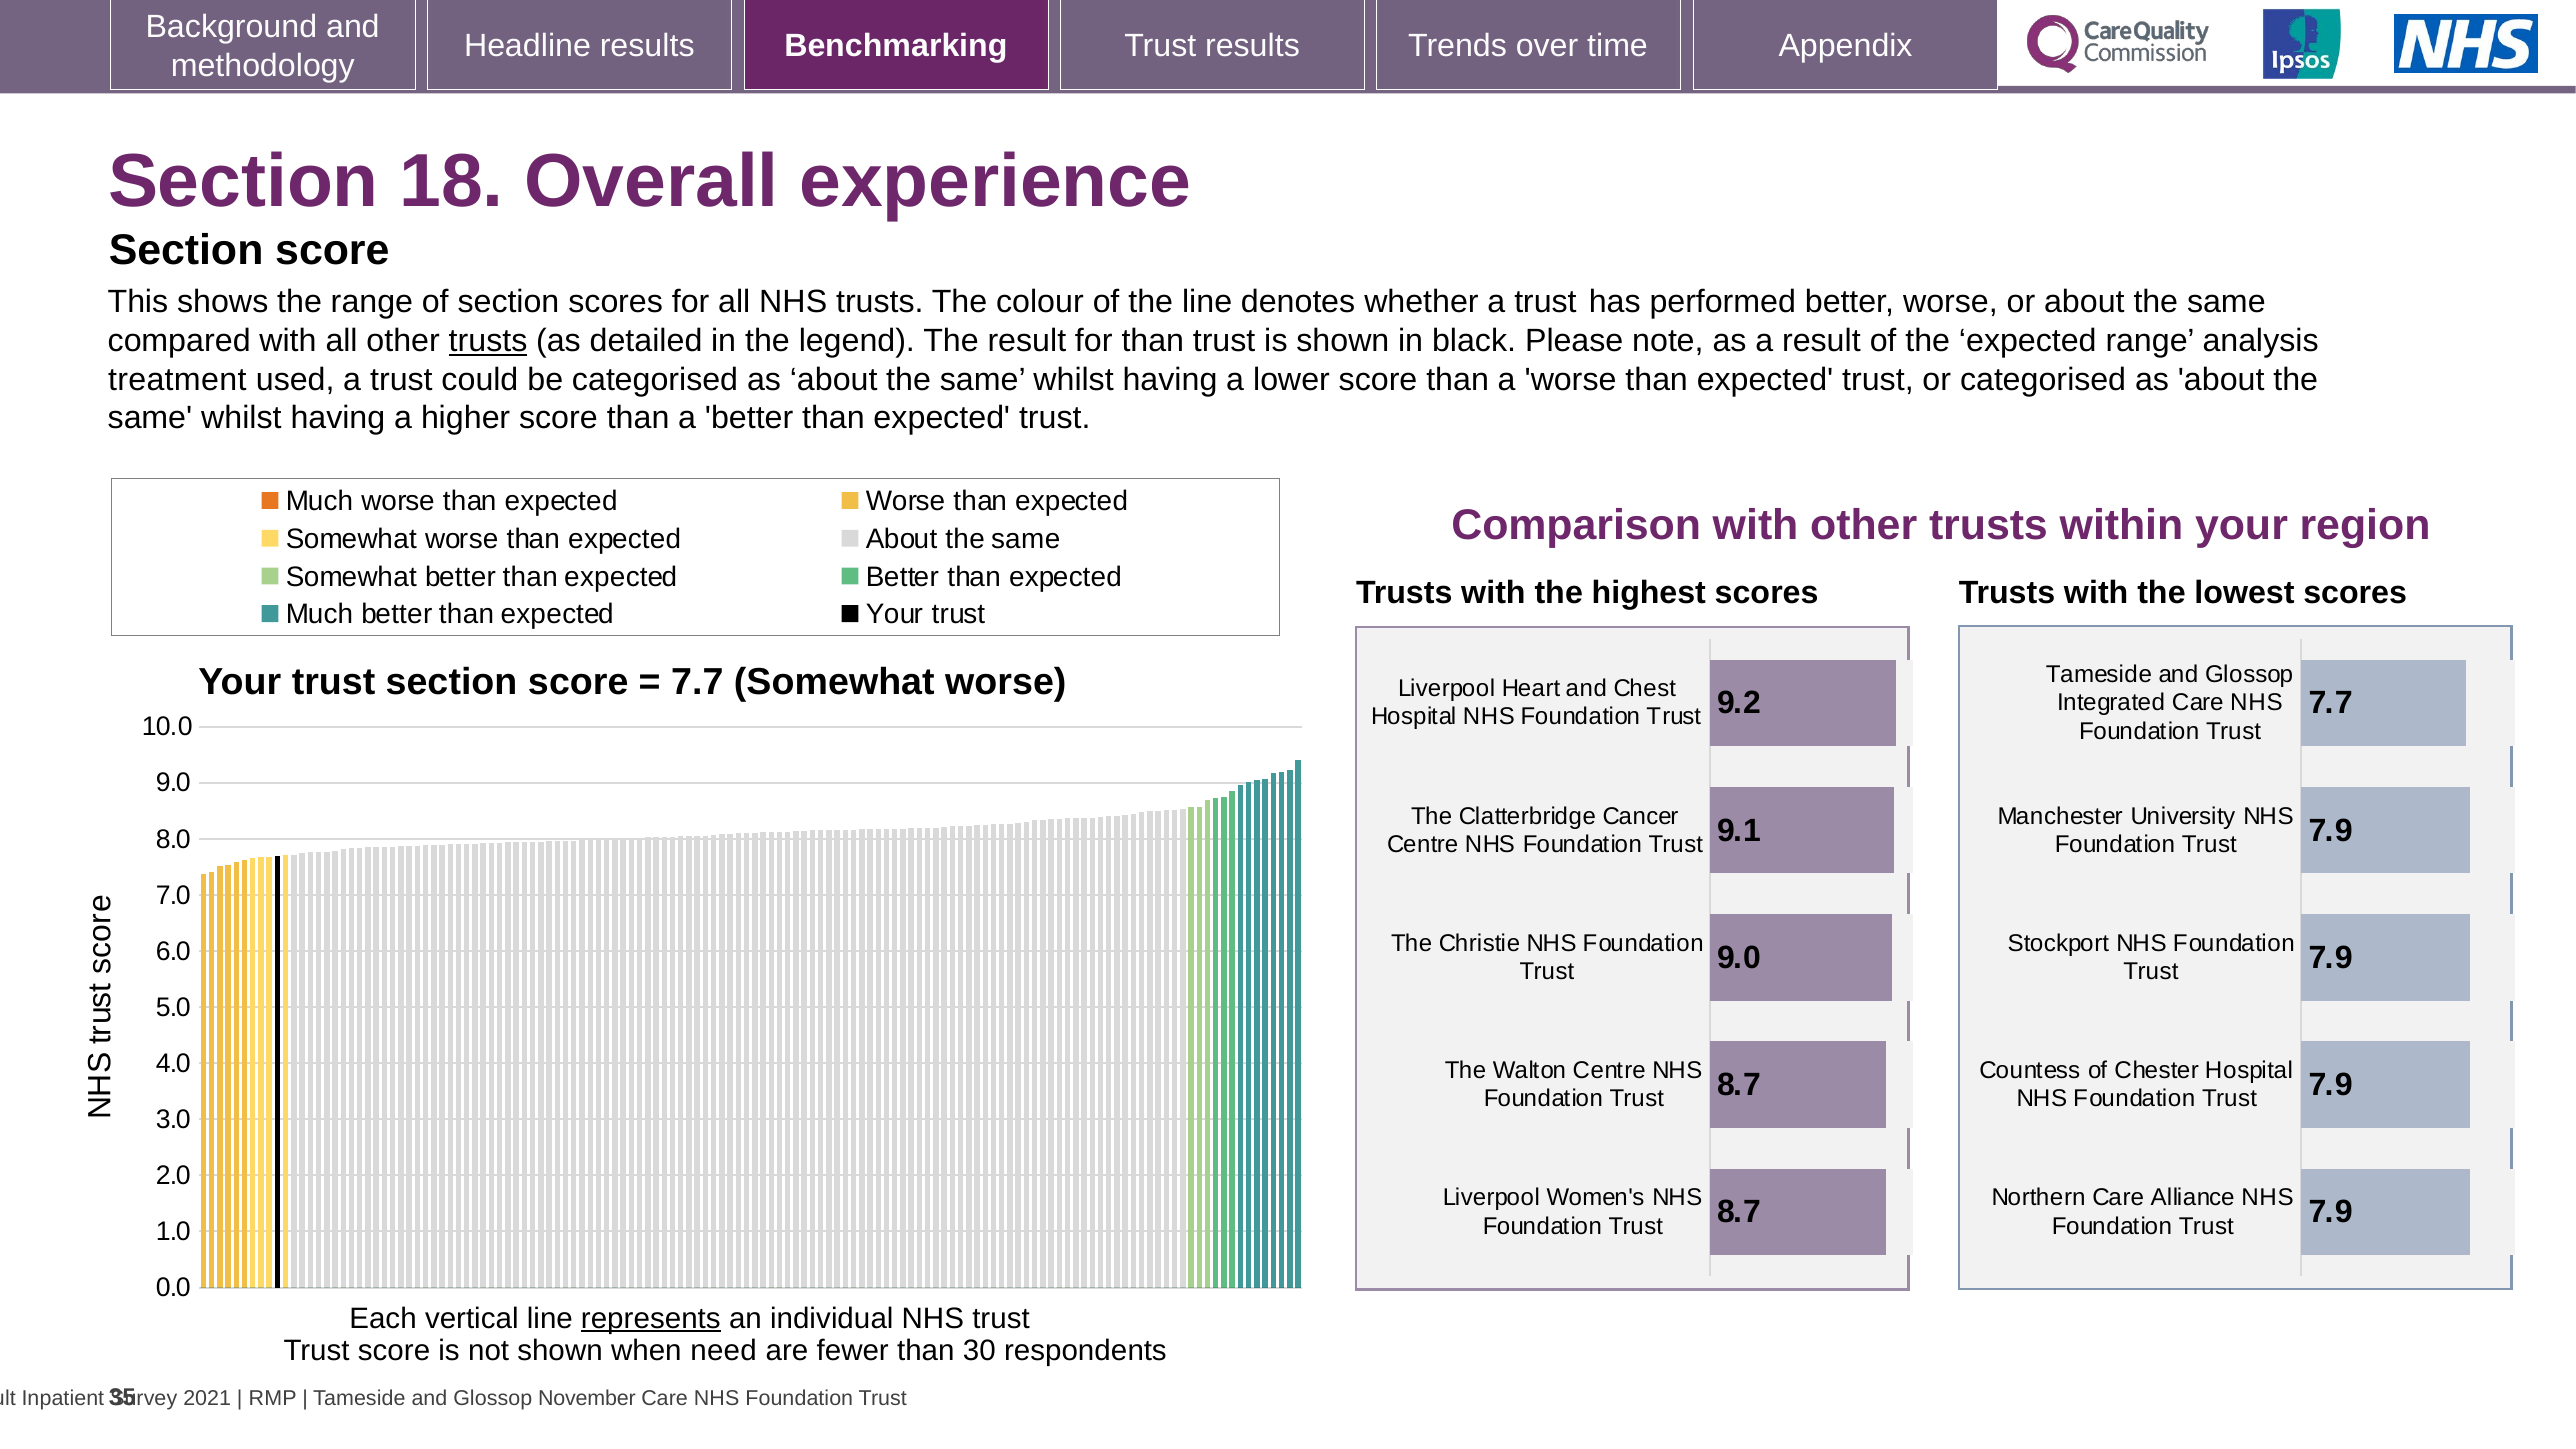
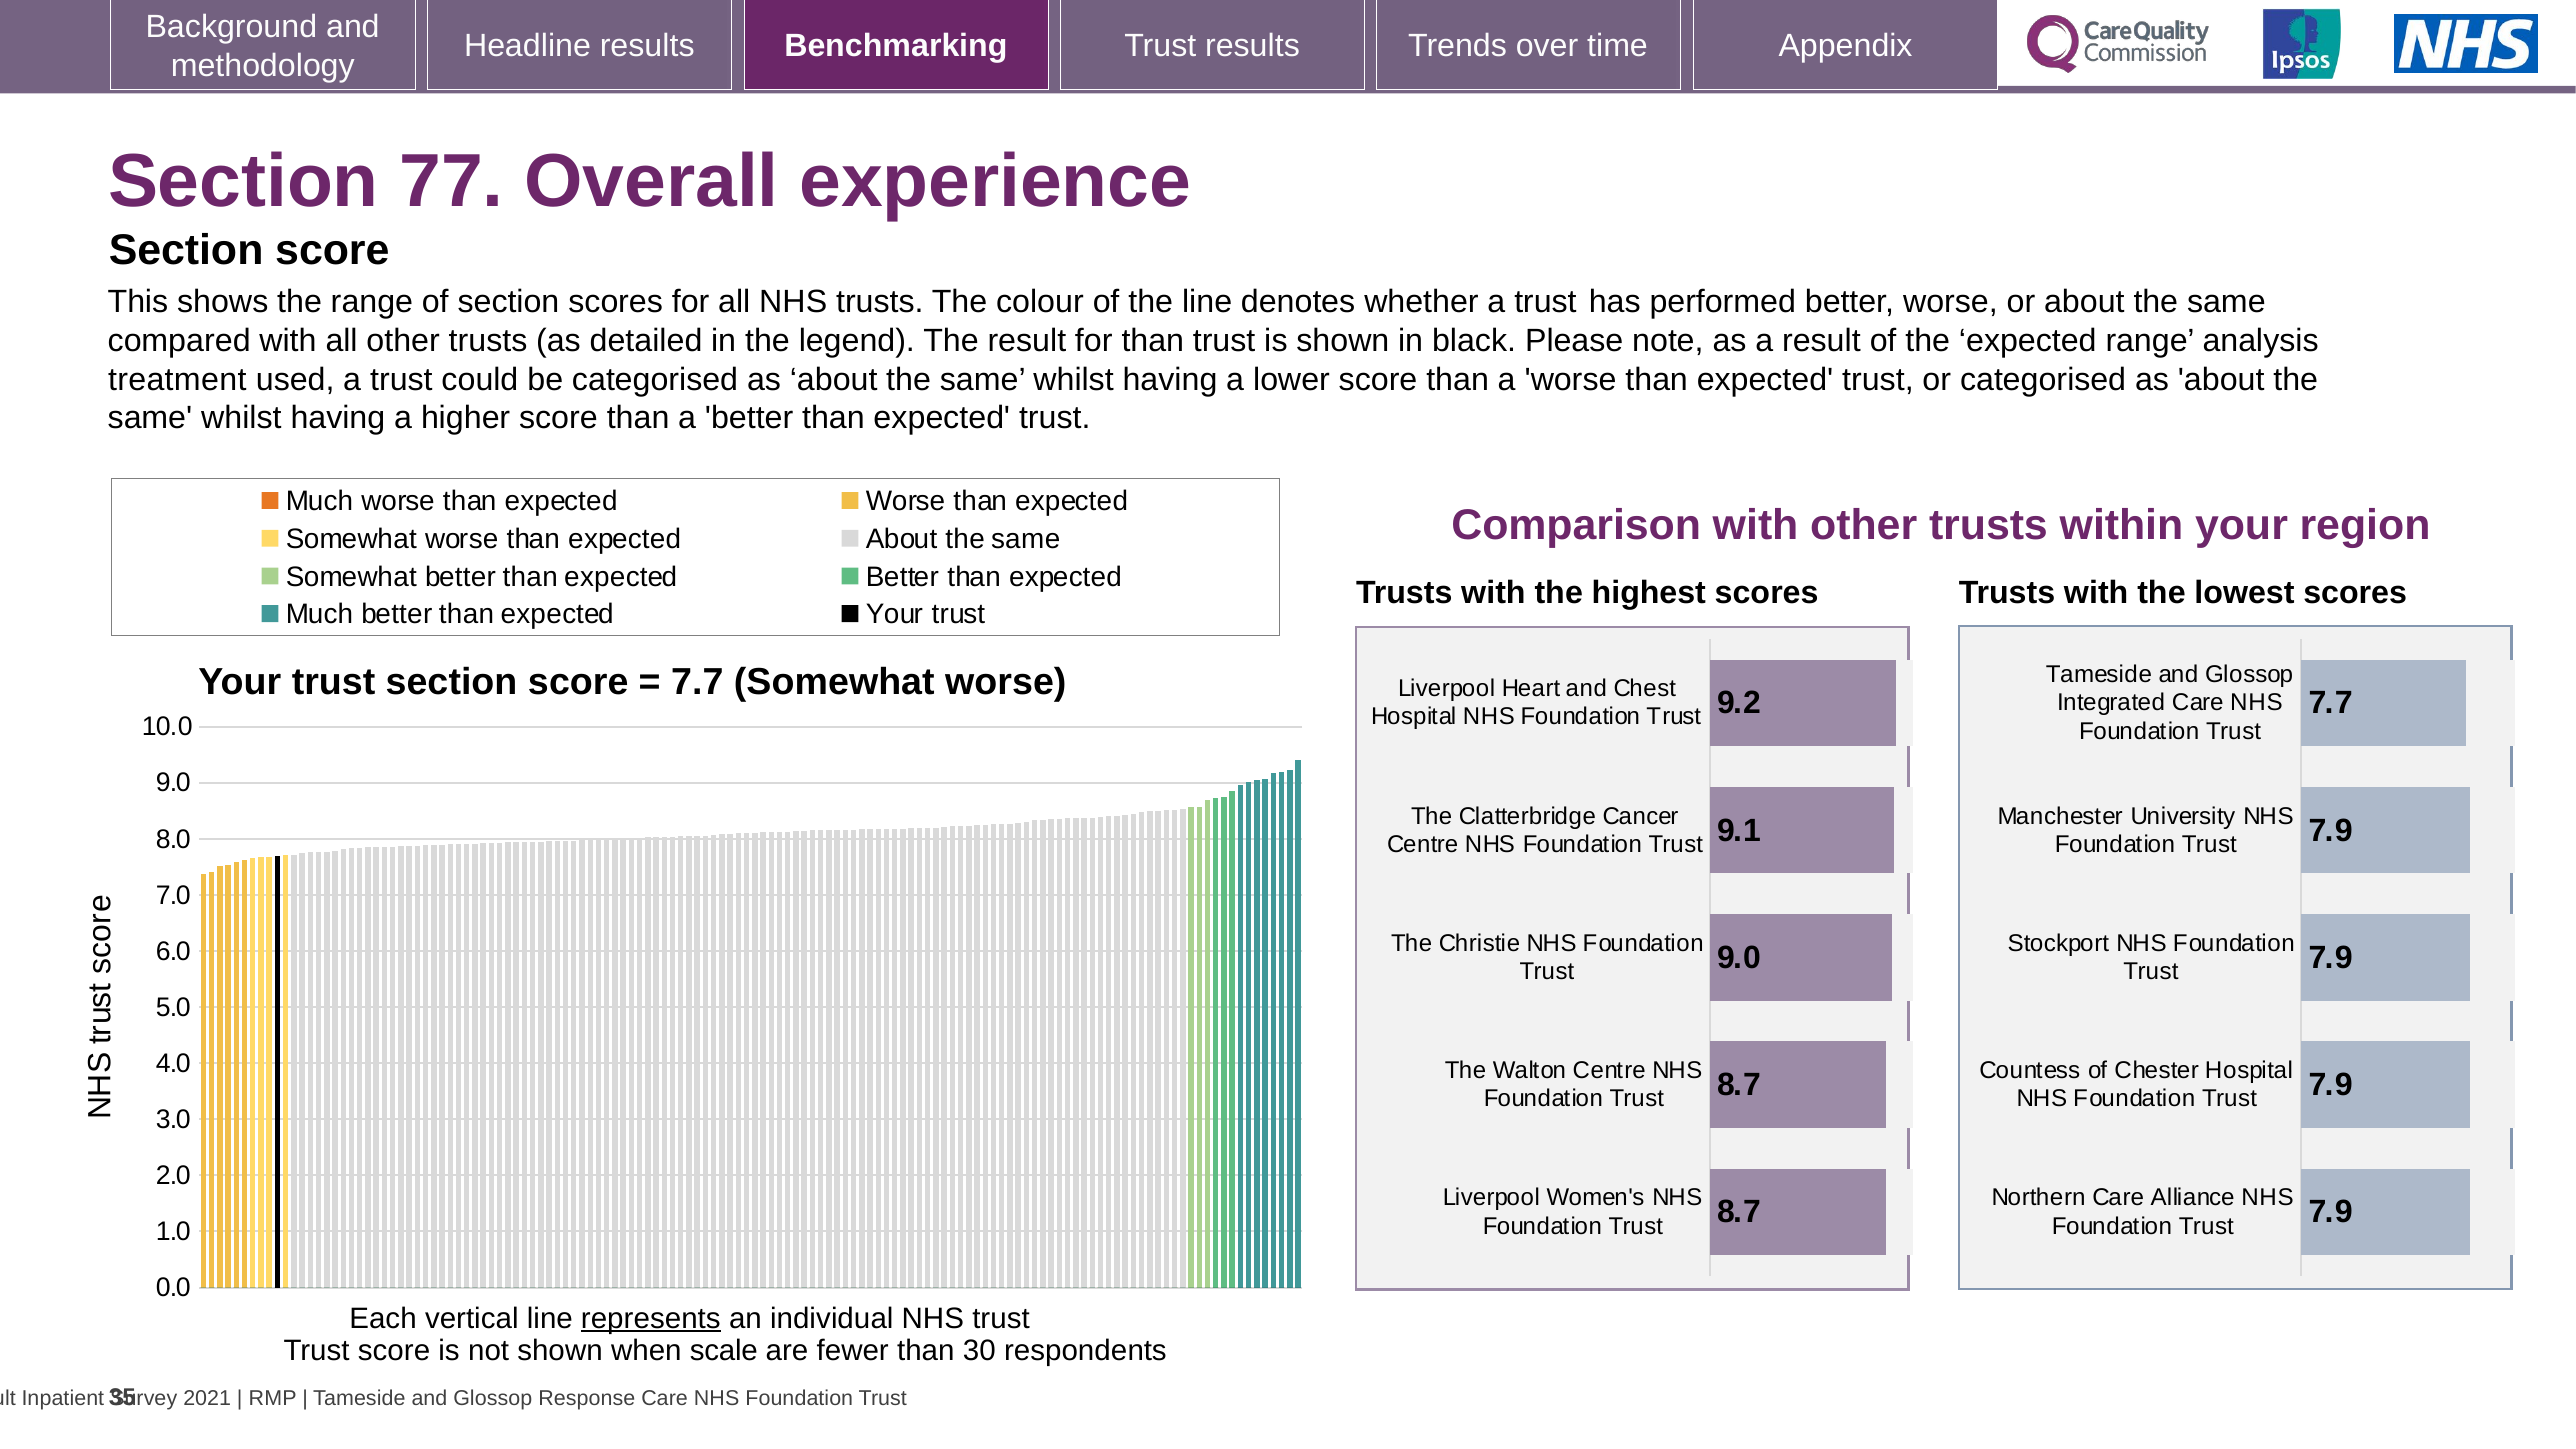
18: 18 -> 77
trusts at (488, 341) underline: present -> none
need: need -> scale
November: November -> Response
